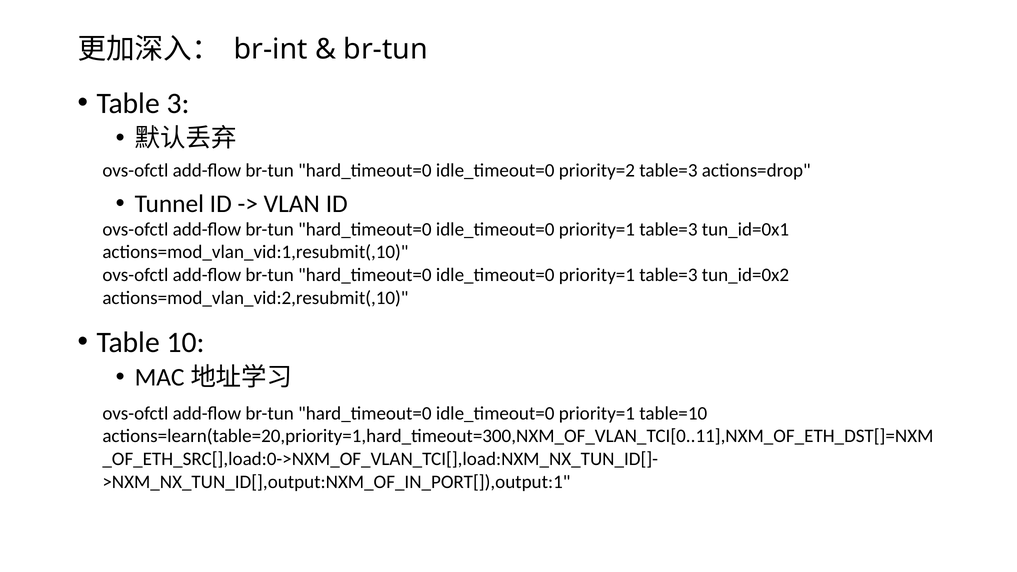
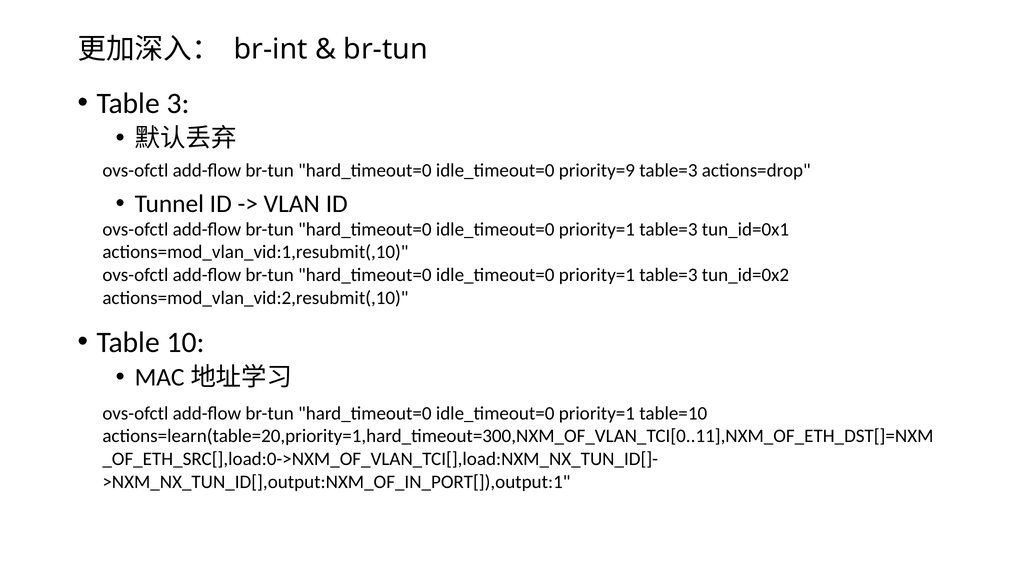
priority=2: priority=2 -> priority=9
